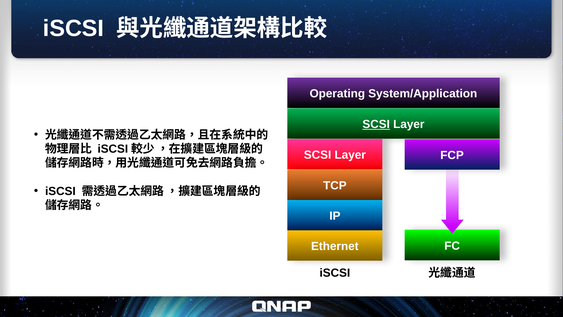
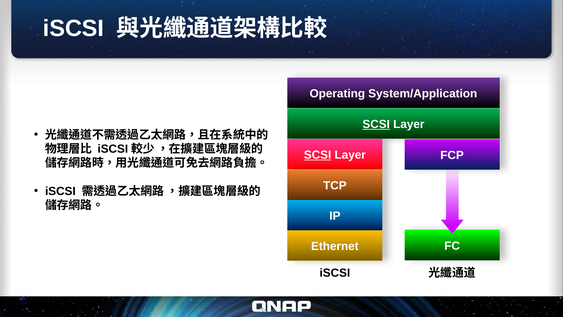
SCSI at (318, 155) underline: none -> present
